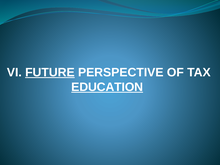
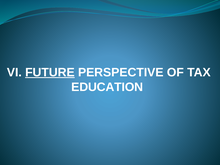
EDUCATION underline: present -> none
